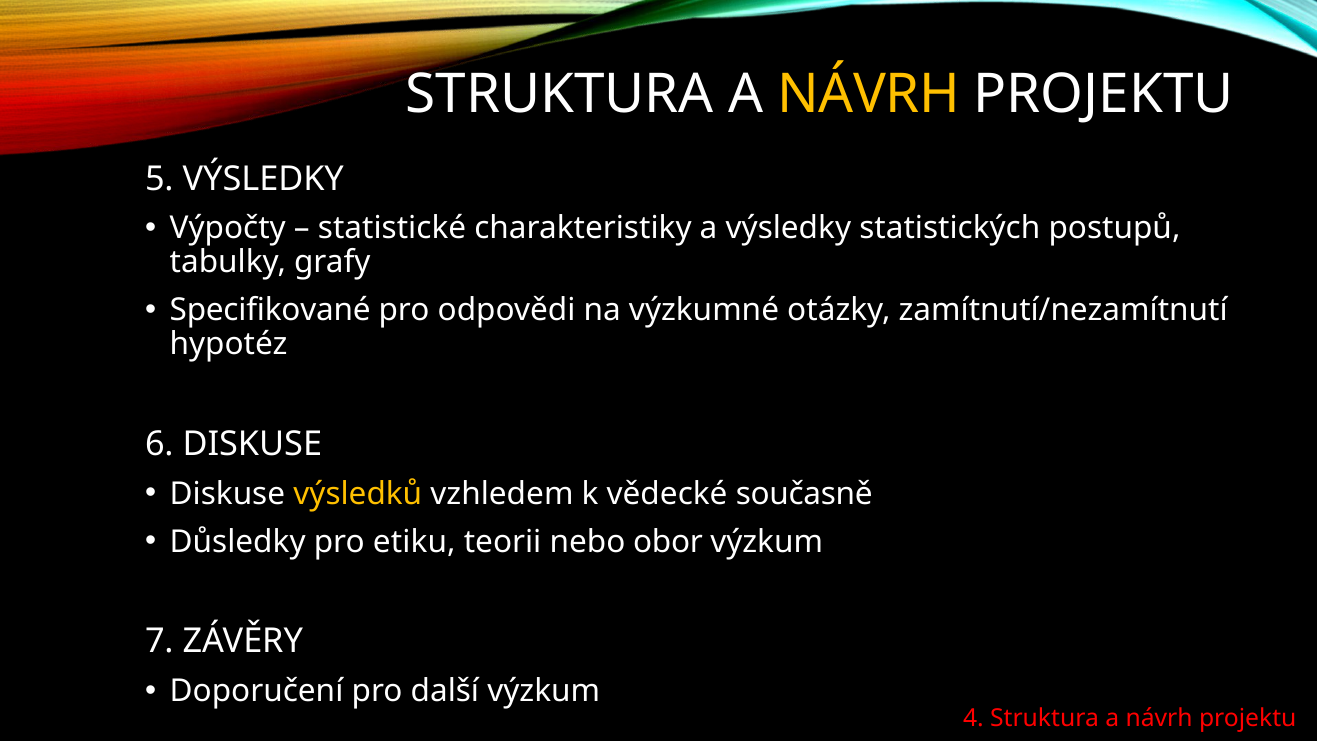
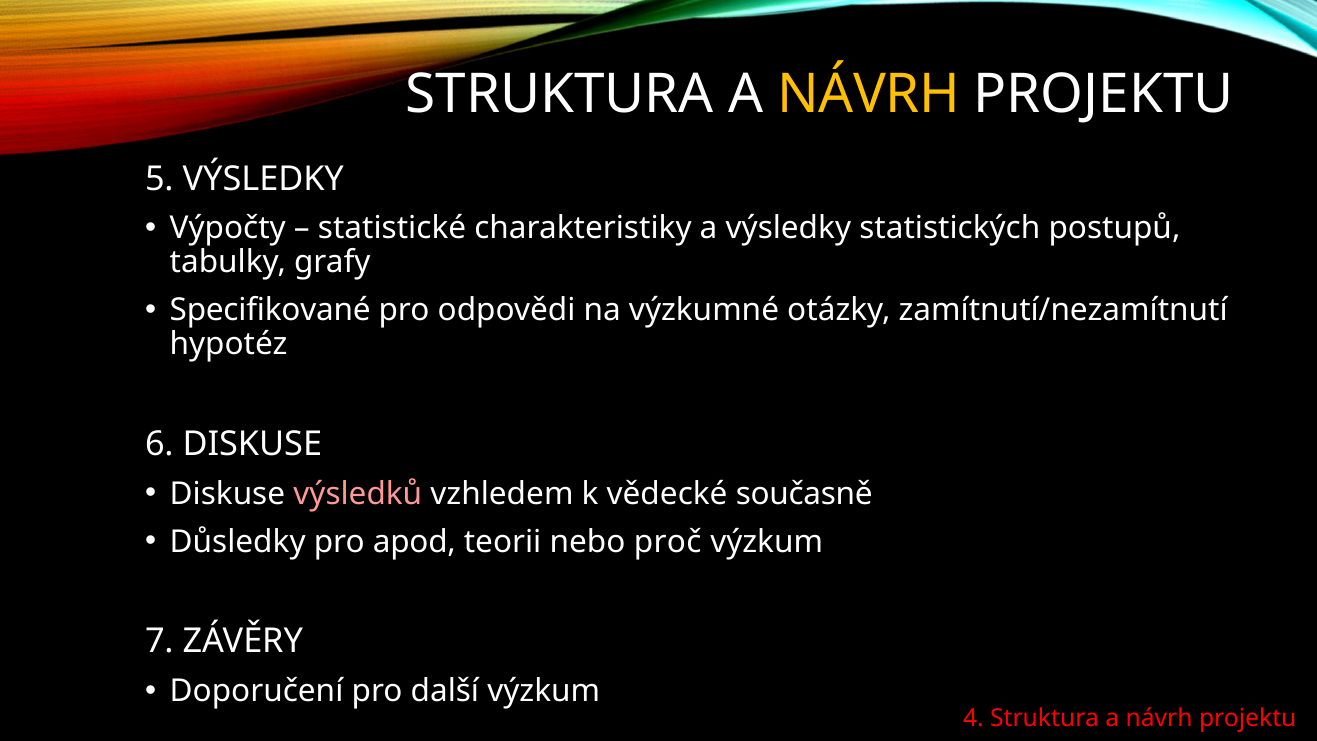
výsledků colour: yellow -> pink
etiku: etiku -> apod
obor: obor -> proč
